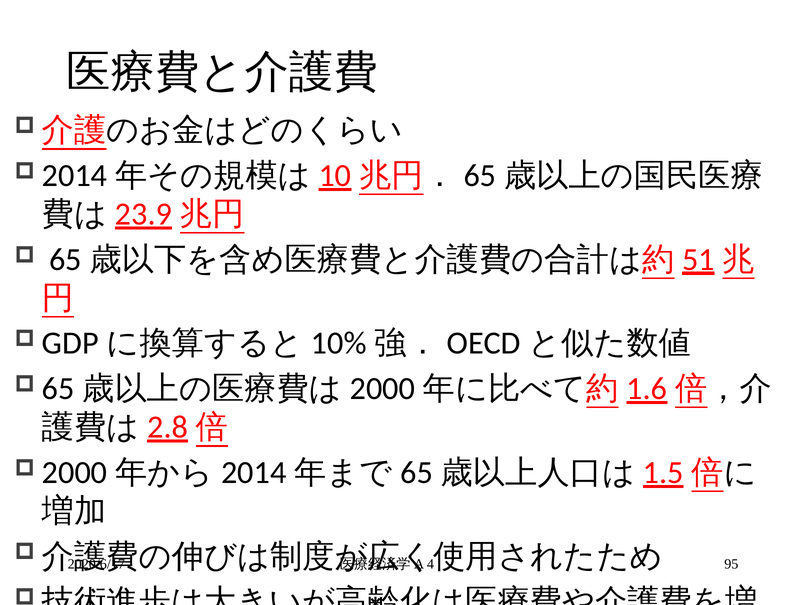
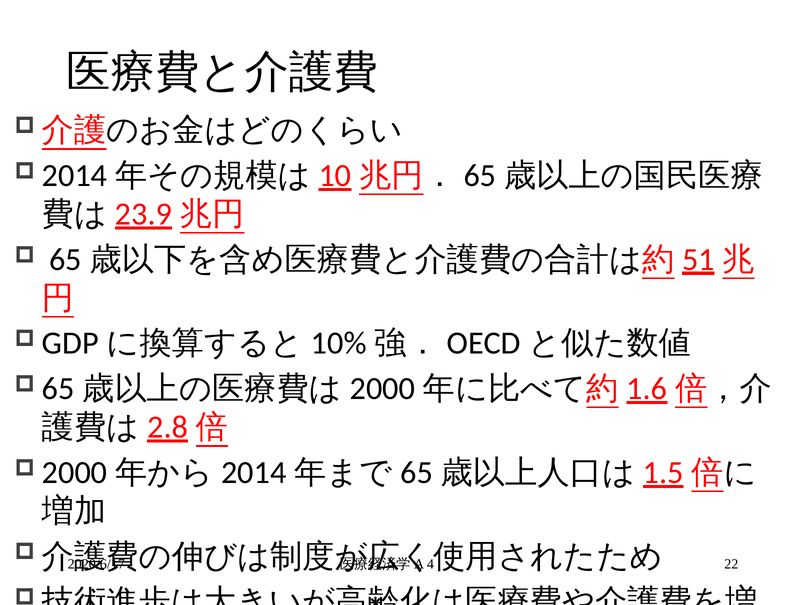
95: 95 -> 22
